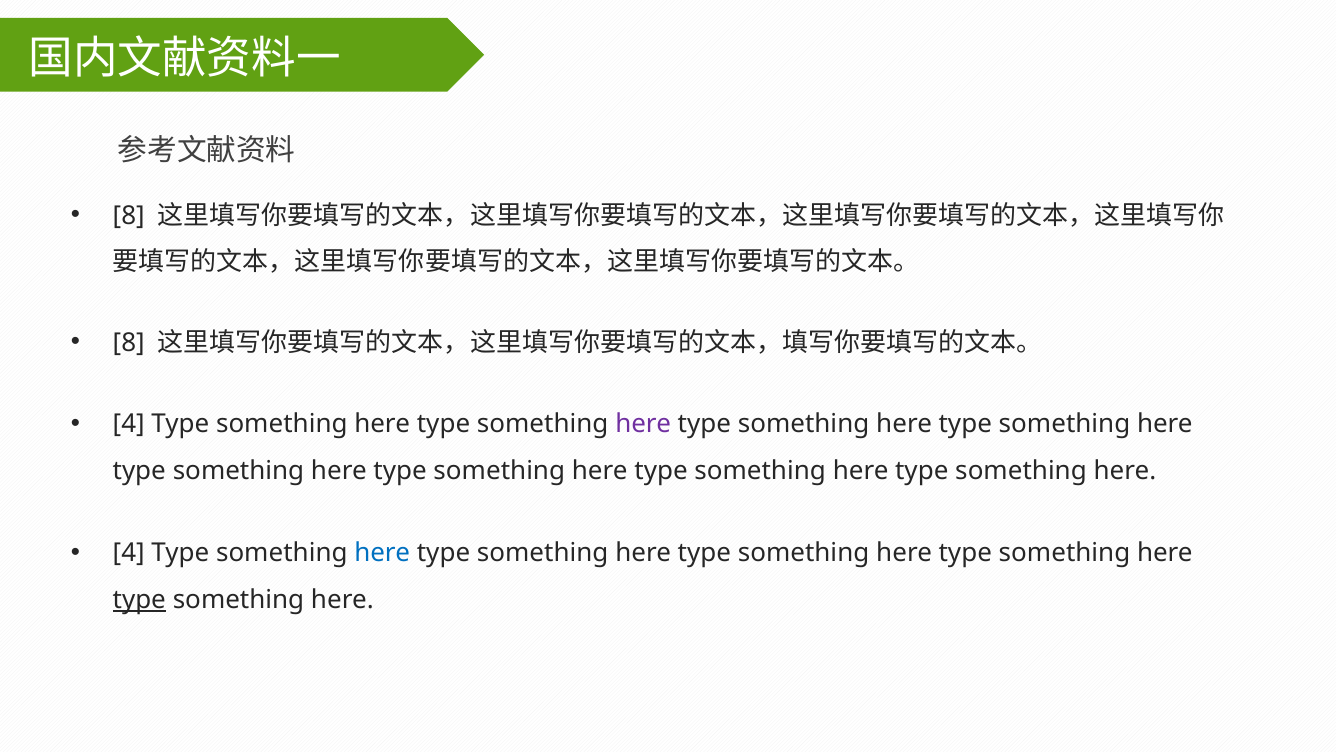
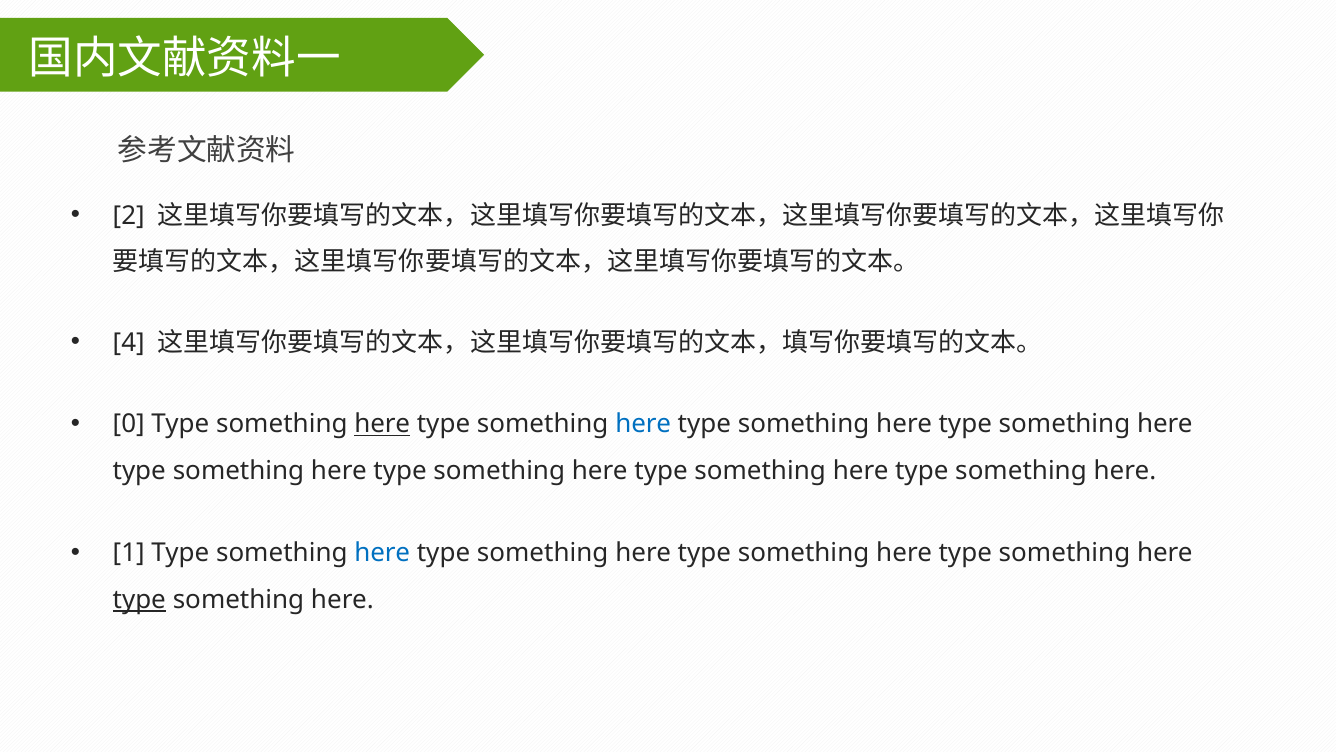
8 at (129, 215): 8 -> 2
8 at (129, 342): 8 -> 4
4 at (129, 424): 4 -> 0
here at (382, 424) underline: none -> present
here at (643, 424) colour: purple -> blue
4 at (129, 553): 4 -> 1
